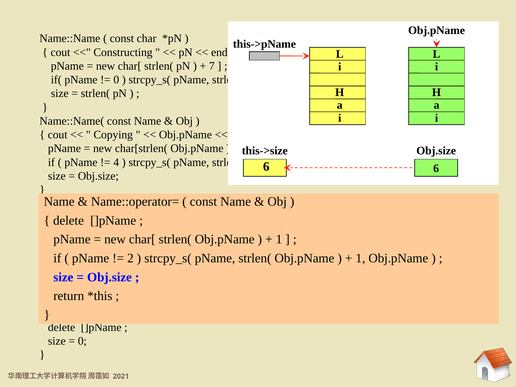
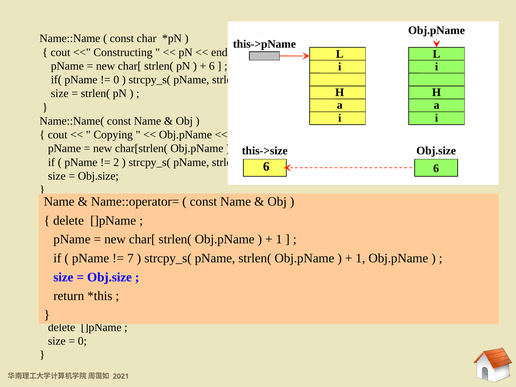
7 at (212, 66): 7 -> 6
4: 4 -> 2
2: 2 -> 7
